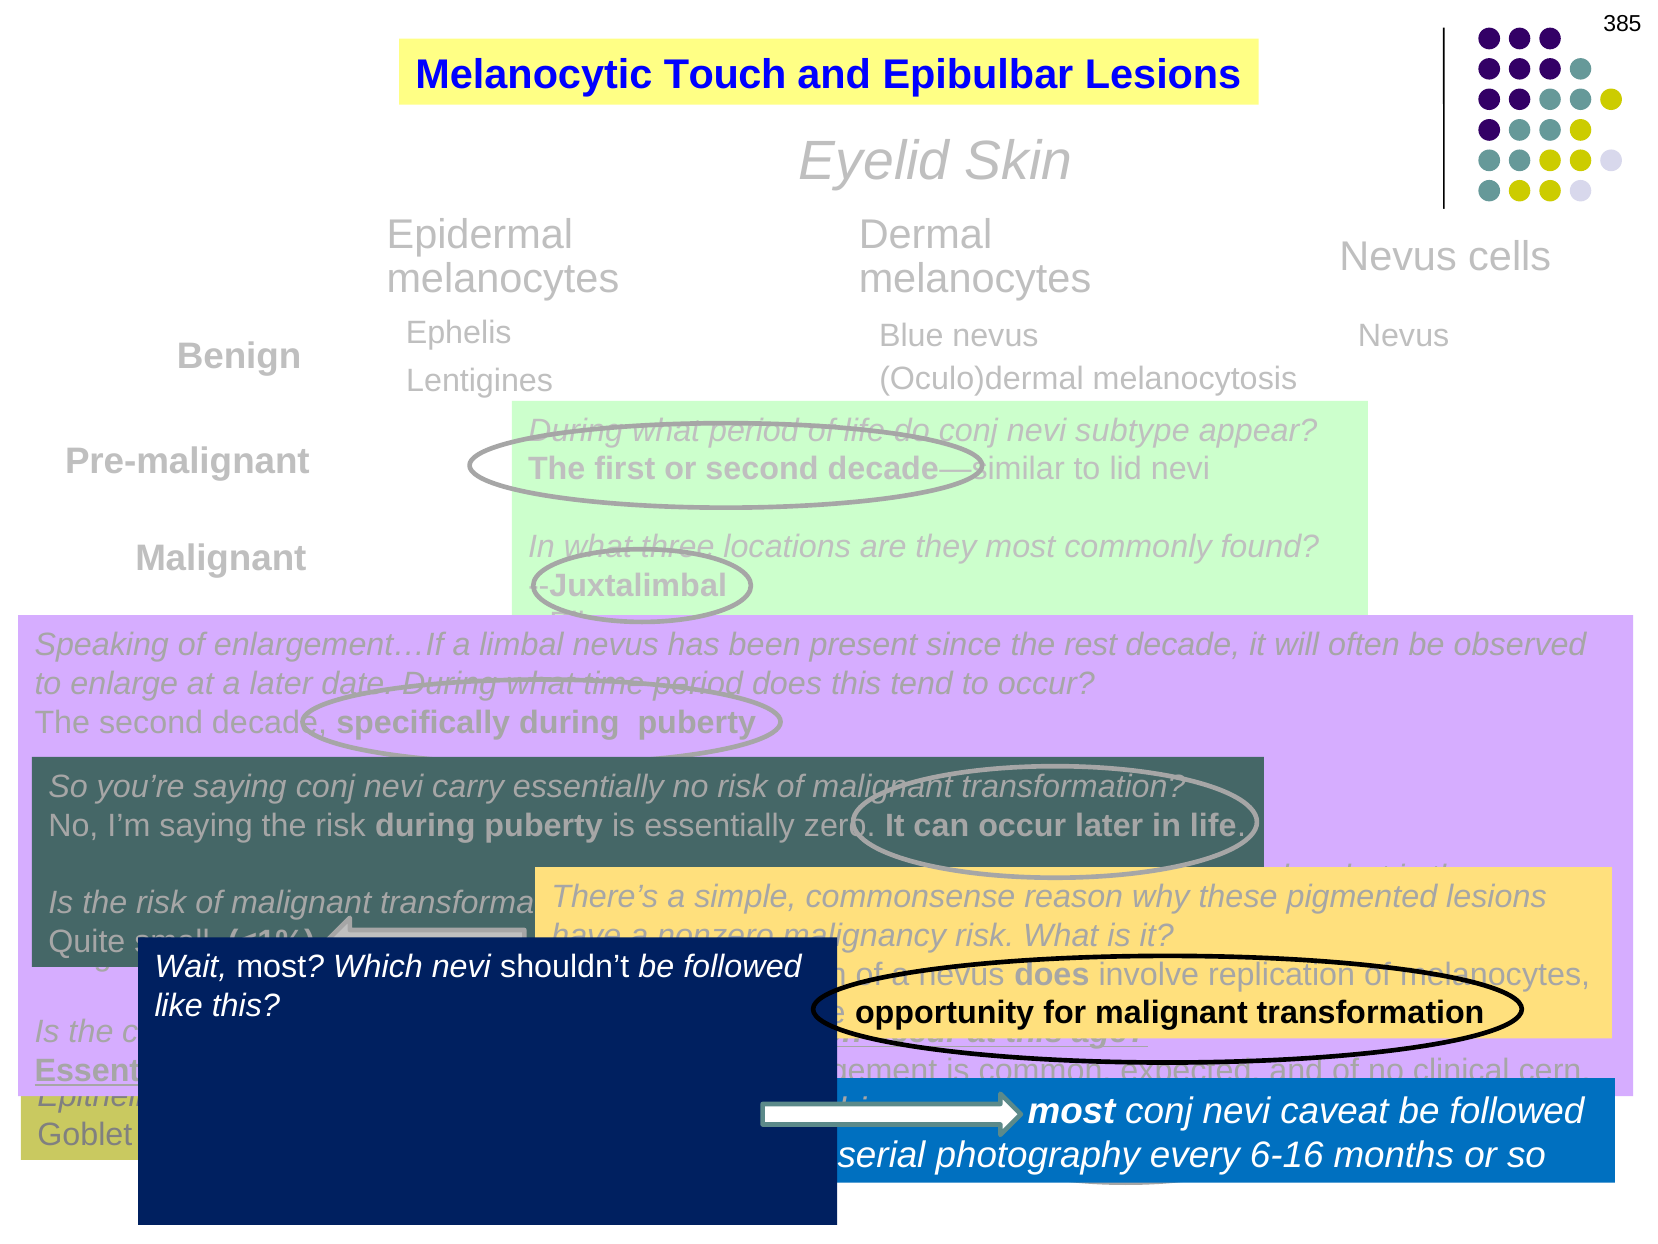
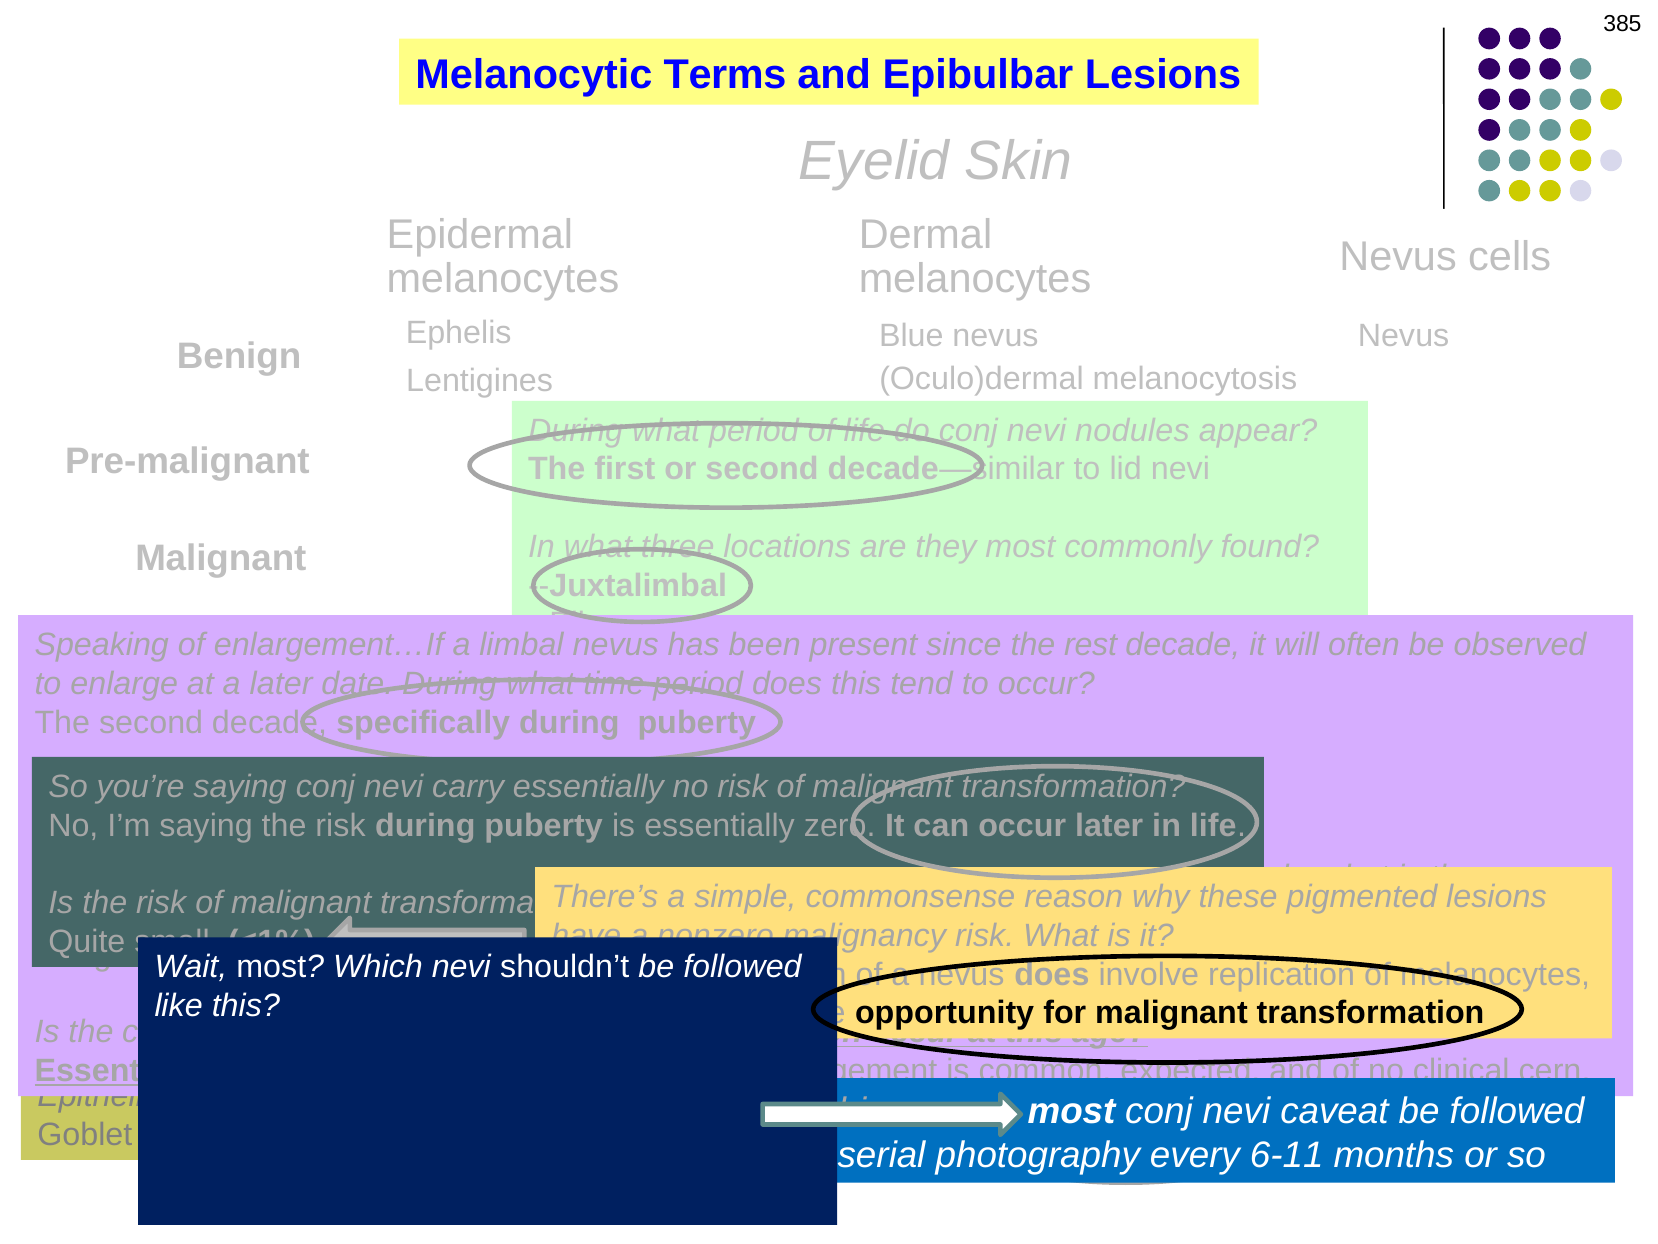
Touch: Touch -> Terms
subtype: subtype -> nodules
6-16: 6-16 -> 6-11
